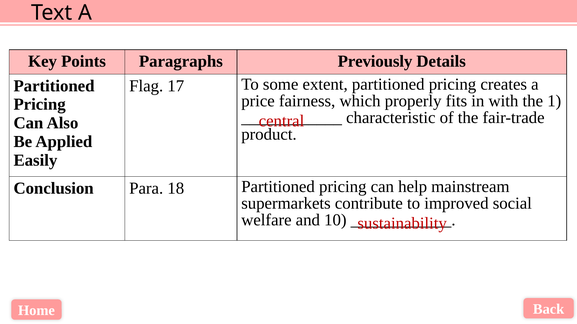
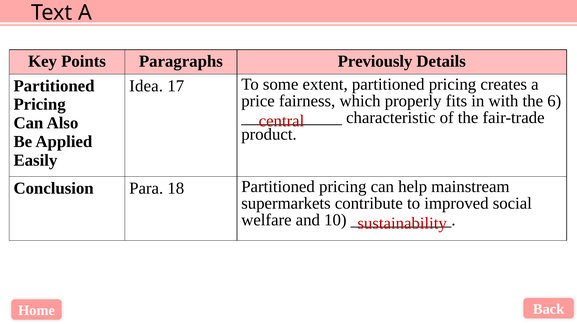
Flag: Flag -> Idea
1: 1 -> 6
